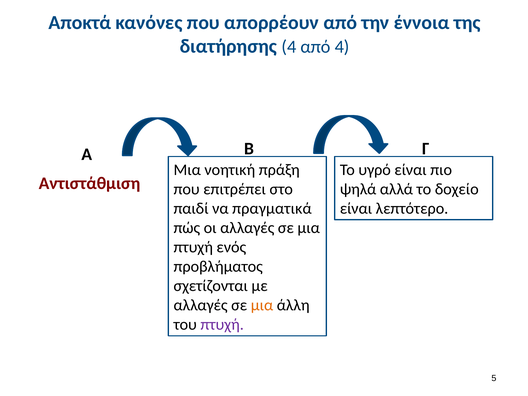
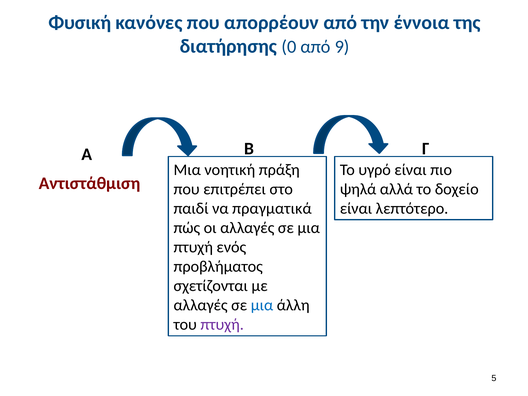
Αποκτά: Αποκτά -> Φυσική
διατήρησης 4: 4 -> 0
από 4: 4 -> 9
μια at (262, 305) colour: orange -> blue
